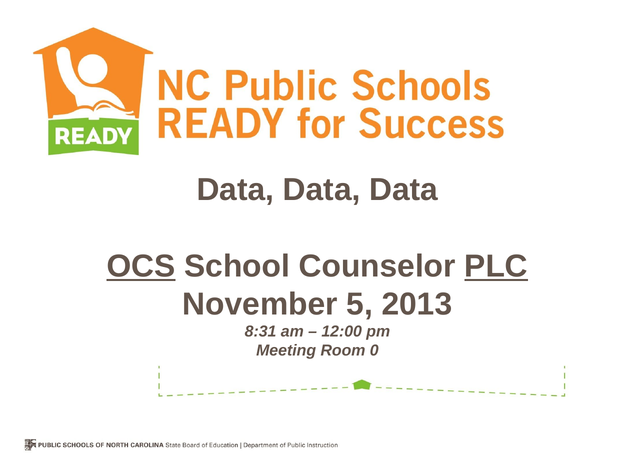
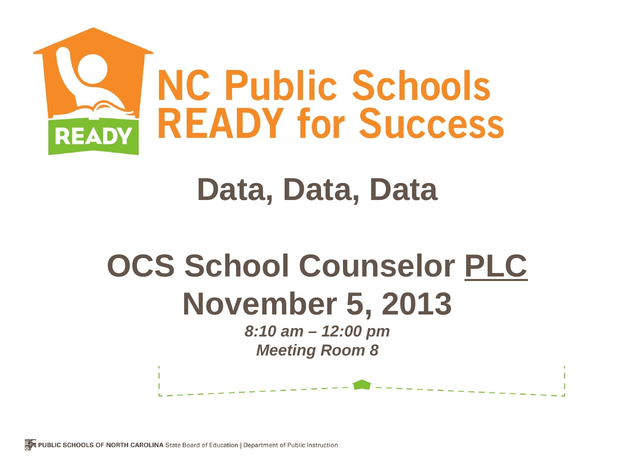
OCS underline: present -> none
8:31: 8:31 -> 8:10
0: 0 -> 8
